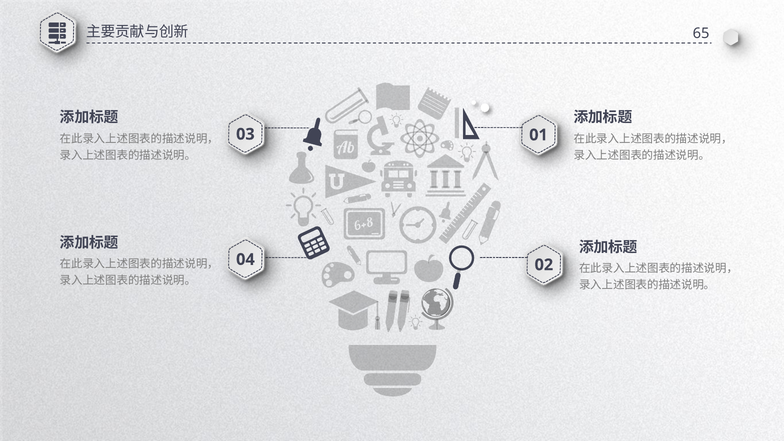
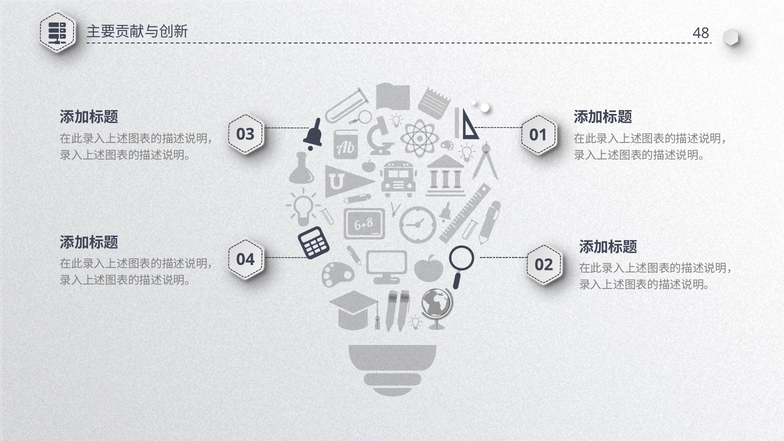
65: 65 -> 48
